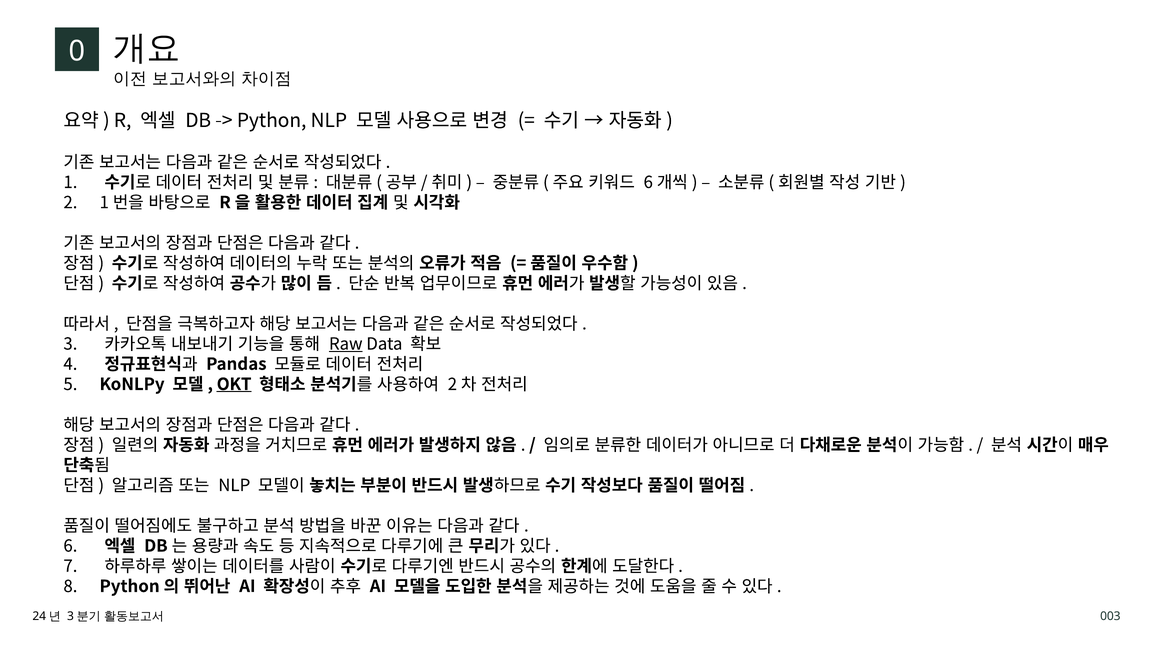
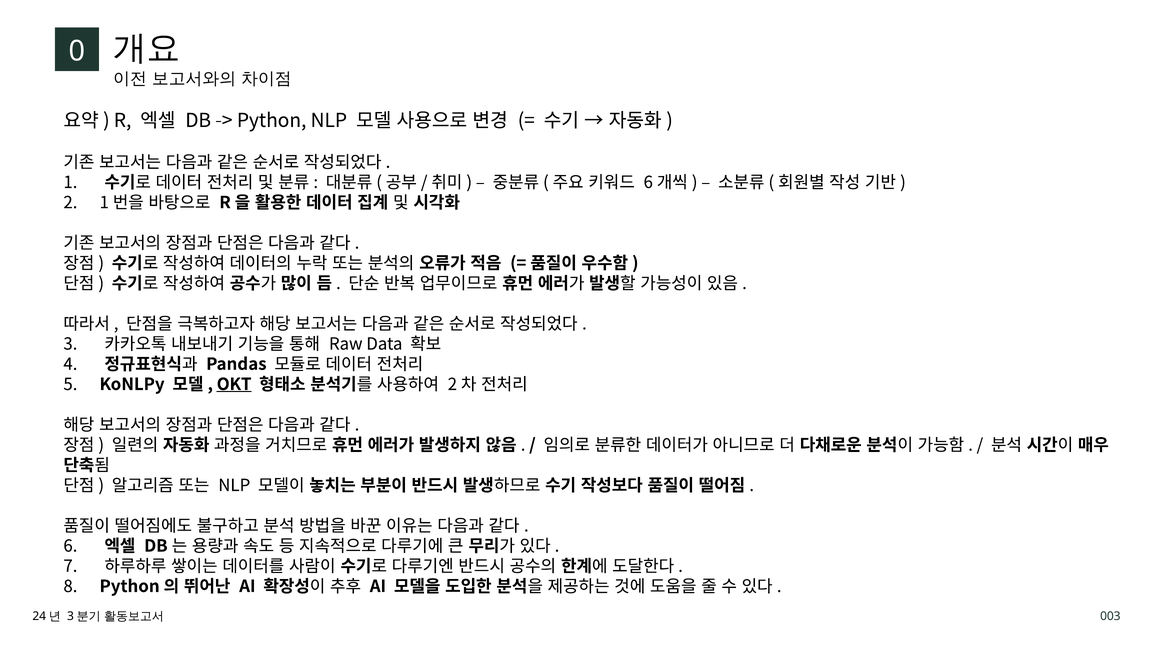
Raw underline: present -> none
